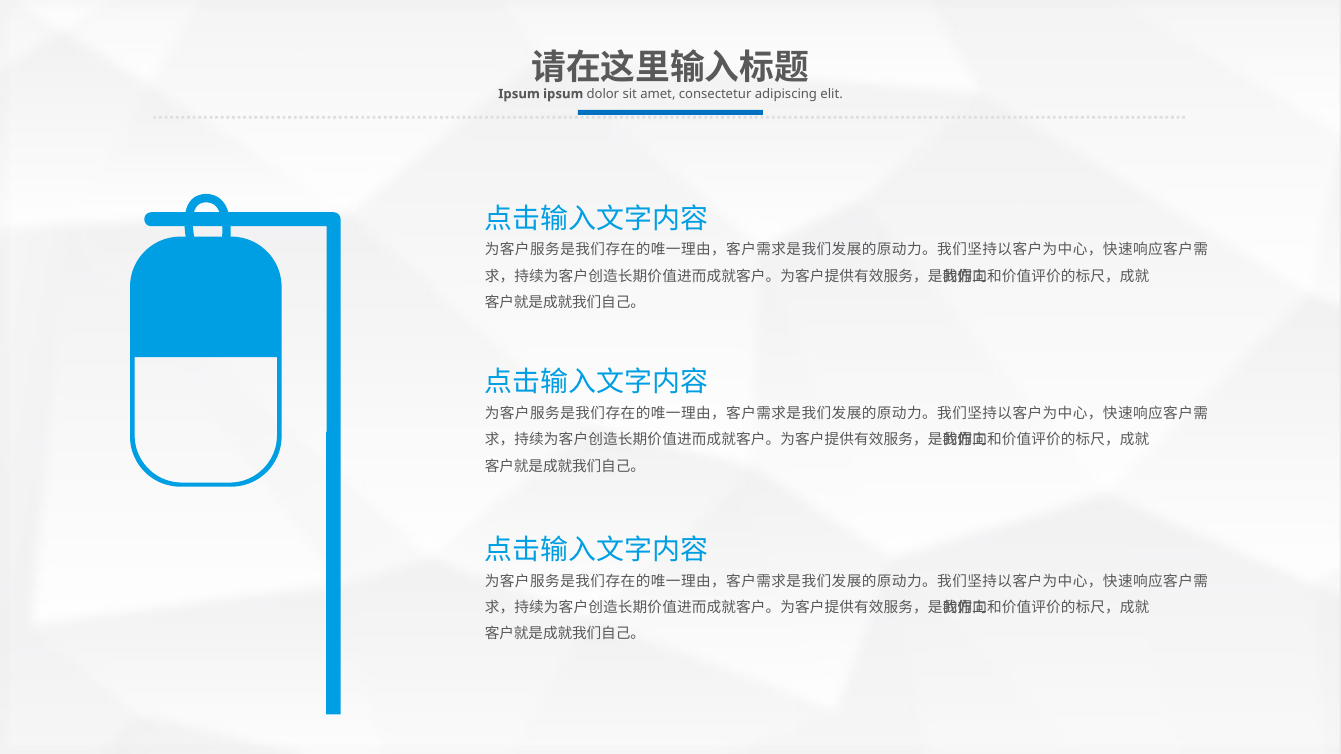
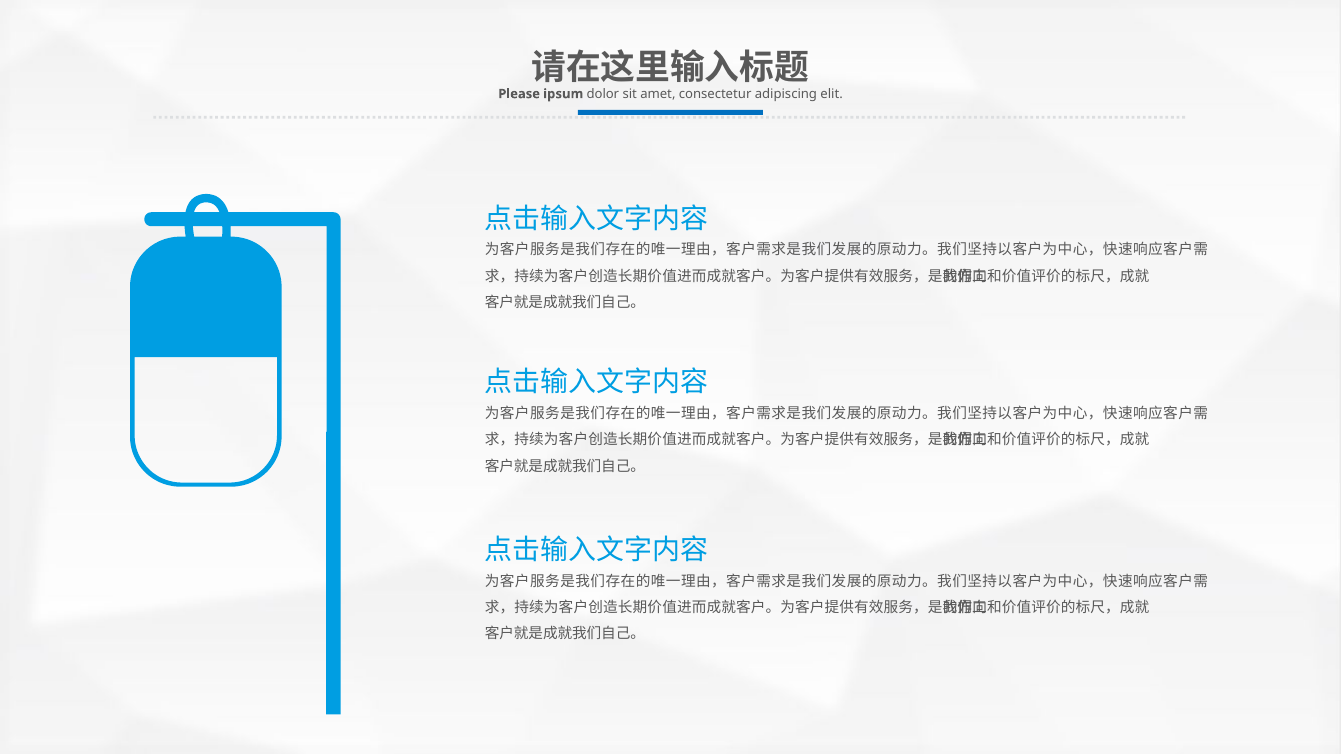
Ipsum at (519, 94): Ipsum -> Please
